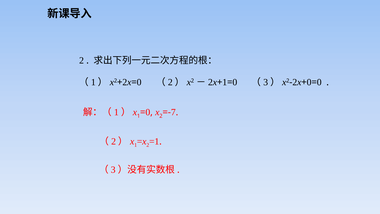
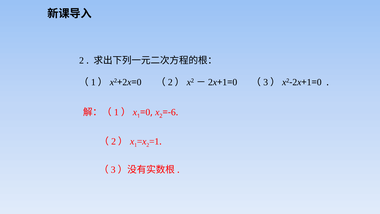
0 at (309, 82): 0 -> 1
7: 7 -> 6
